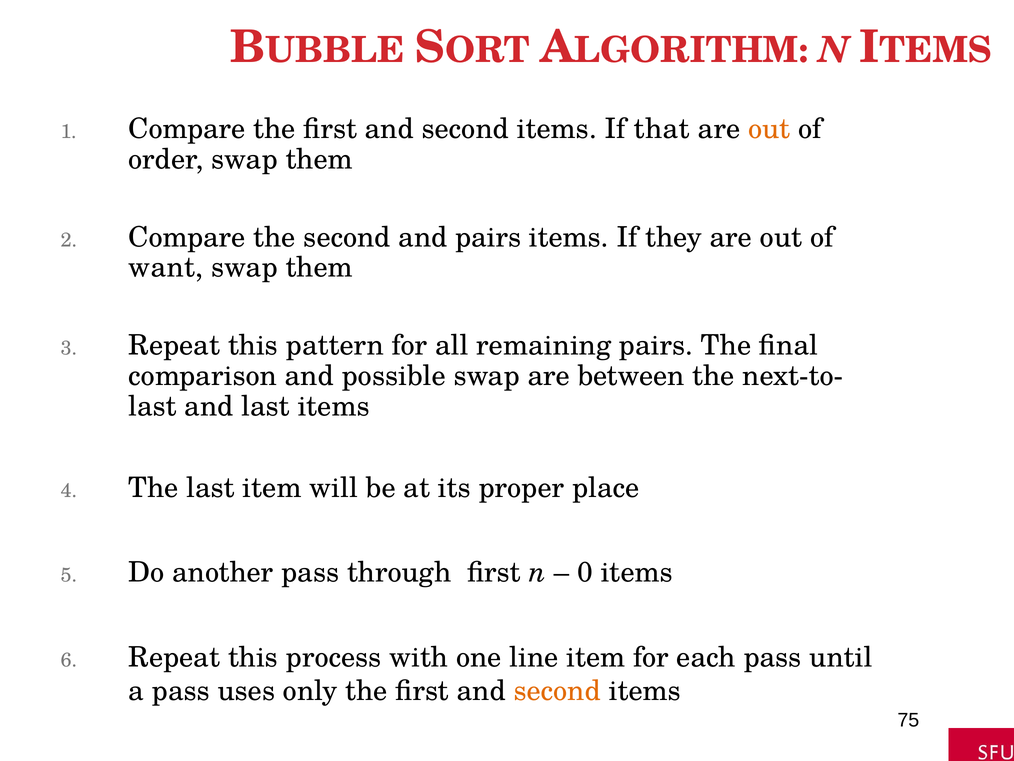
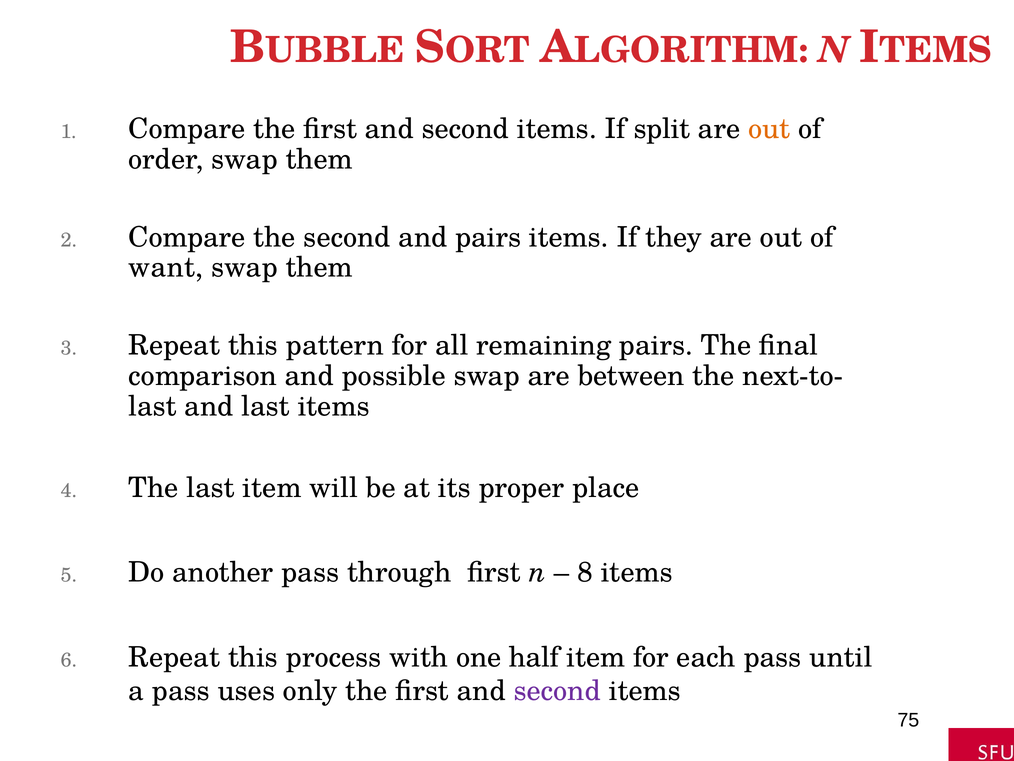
that: that -> split
0: 0 -> 8
line: line -> half
second at (557, 691) colour: orange -> purple
